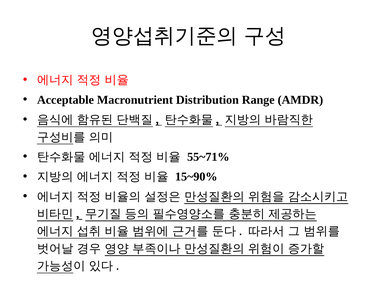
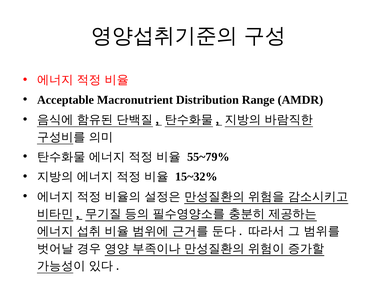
55~71%: 55~71% -> 55~79%
15~90%: 15~90% -> 15~32%
